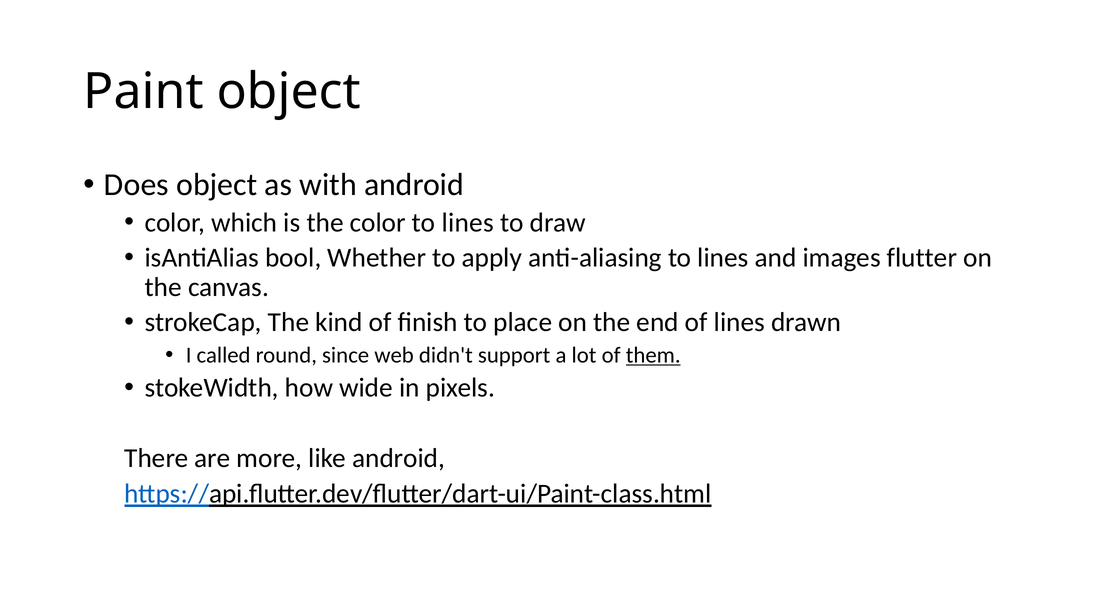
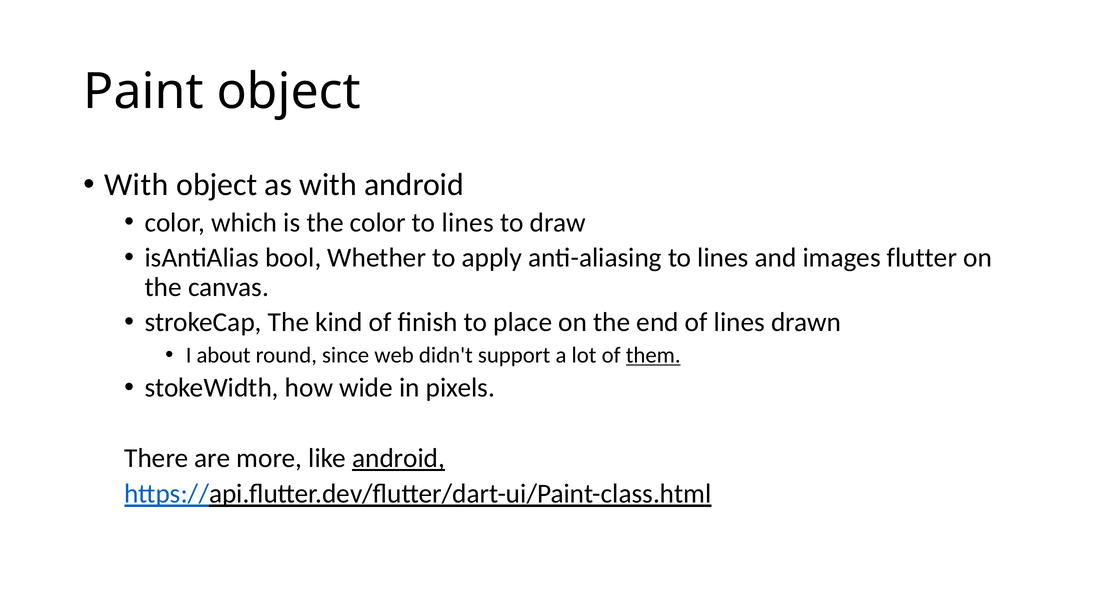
Does at (136, 185): Does -> With
called: called -> about
android at (399, 458) underline: none -> present
